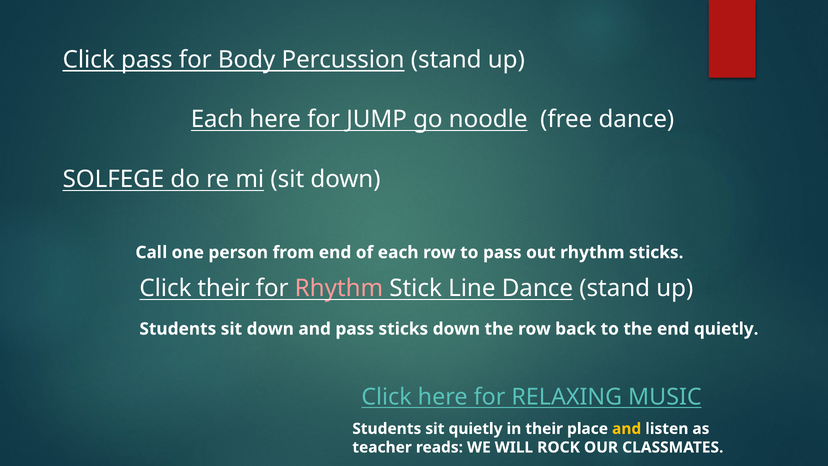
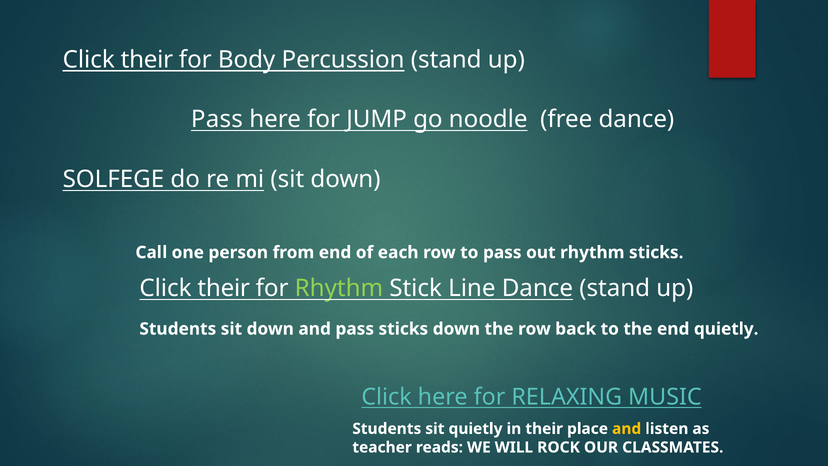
pass at (147, 60): pass -> their
Each at (217, 119): Each -> Pass
Rhythm at (339, 288) colour: pink -> light green
